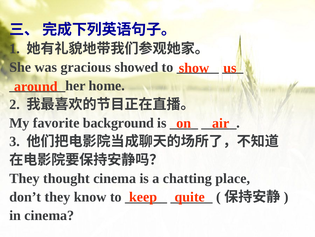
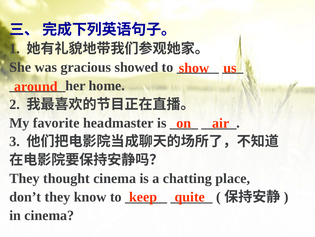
background: background -> headmaster
